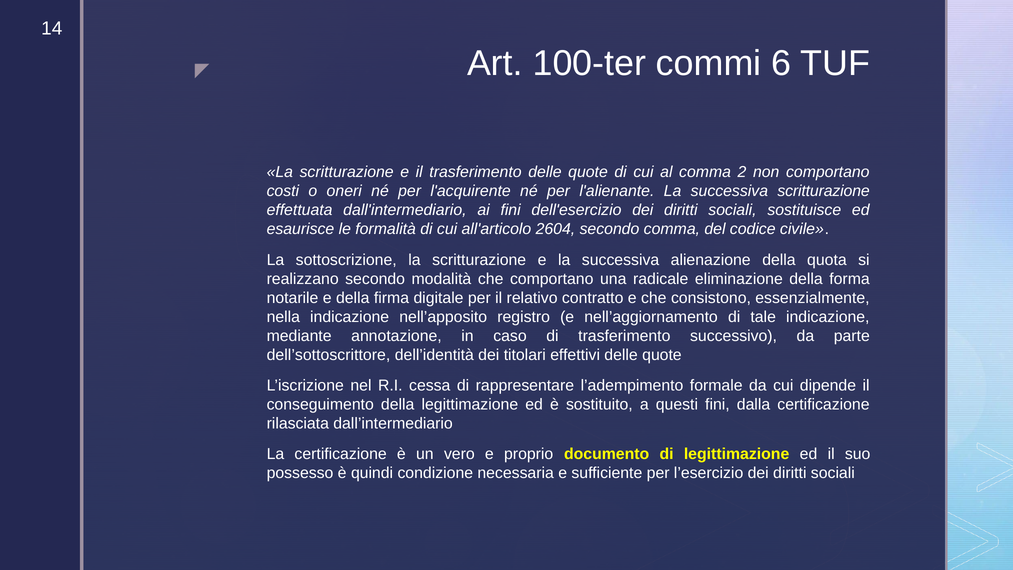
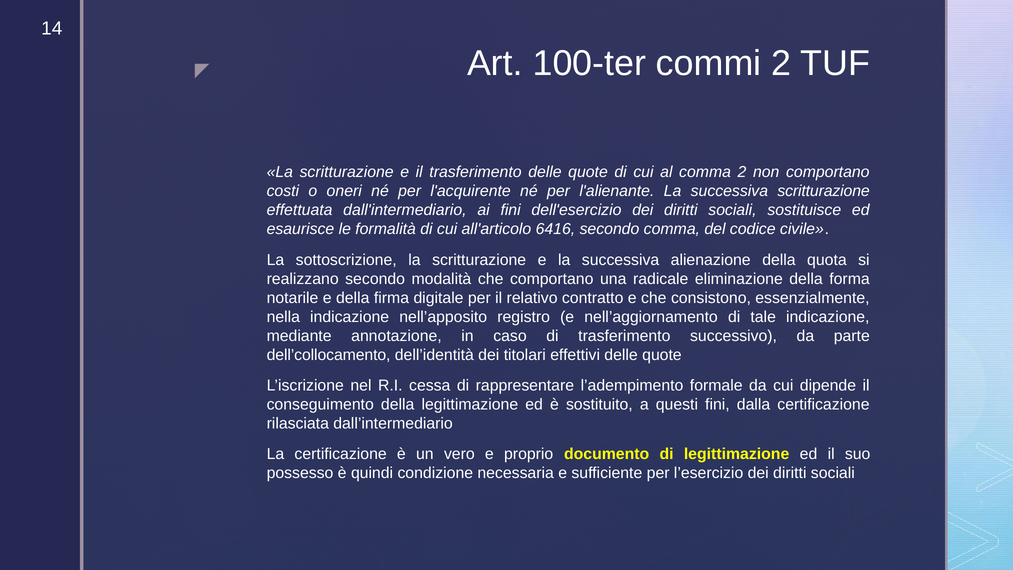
commi 6: 6 -> 2
2604: 2604 -> 6416
dell’sottoscrittore: dell’sottoscrittore -> dell’collocamento
